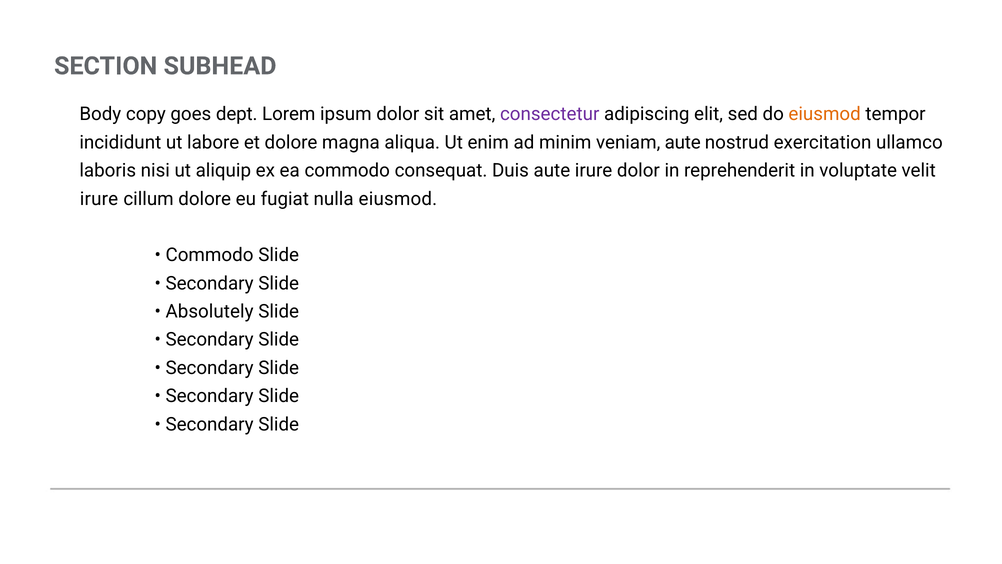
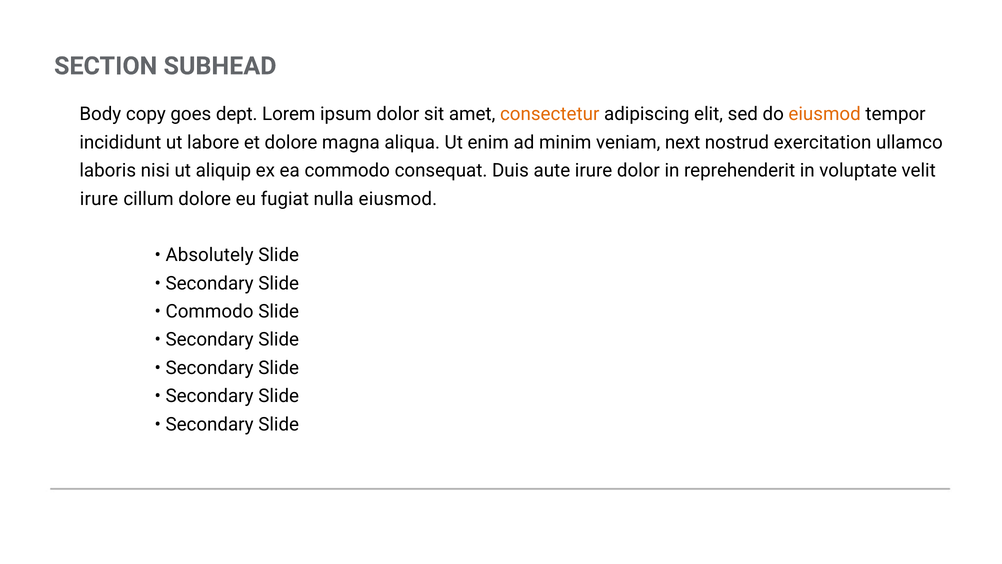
consectetur colour: purple -> orange
veniam aute: aute -> next
Commodo at (210, 255): Commodo -> Absolutely
Absolutely at (210, 311): Absolutely -> Commodo
